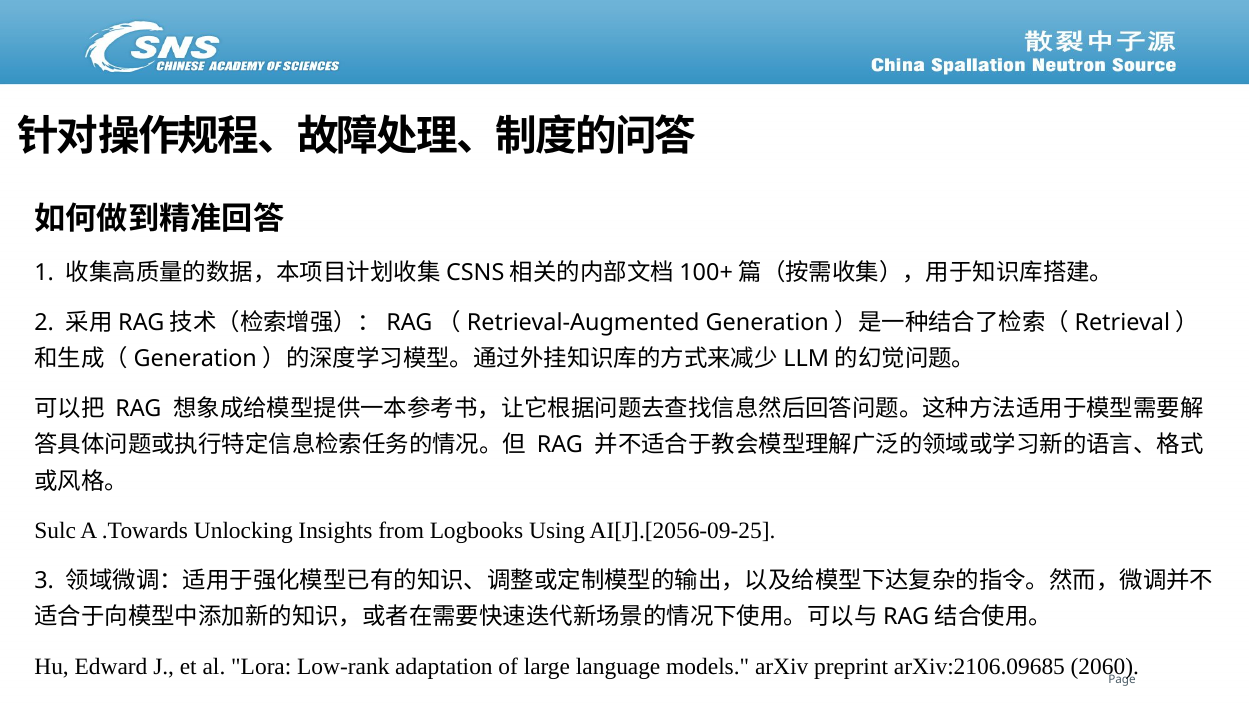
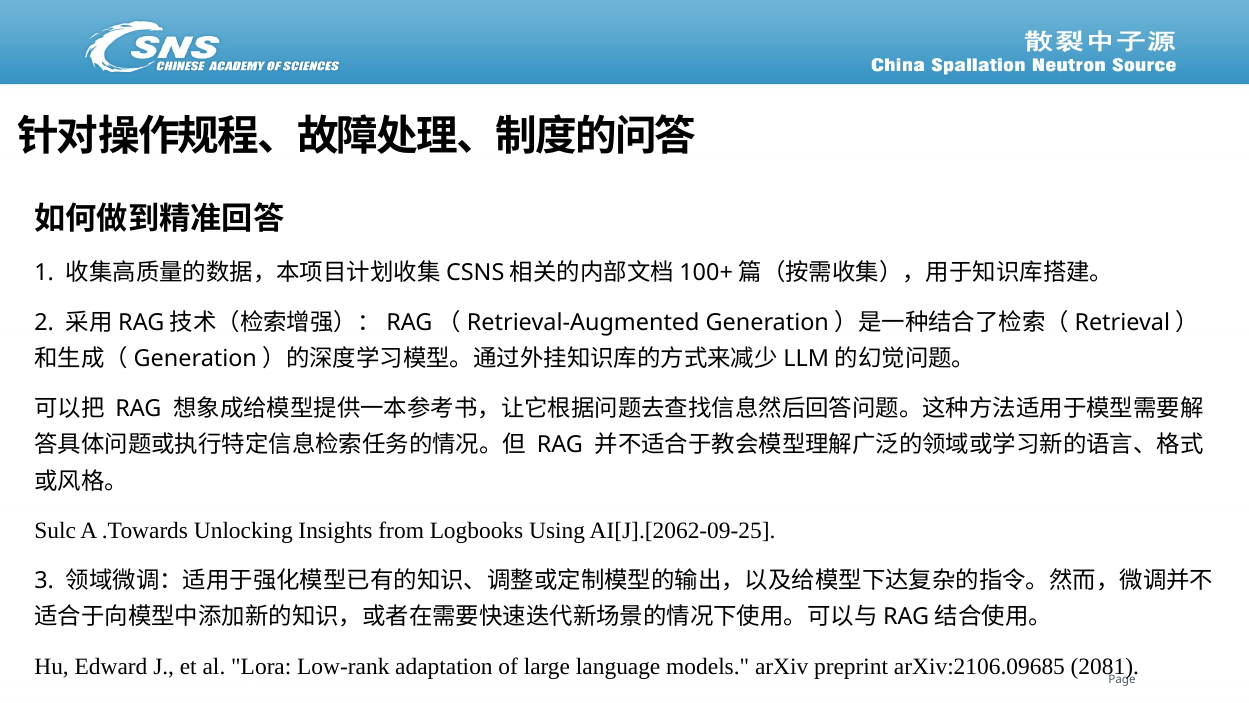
AI[J].[2056-09-25: AI[J].[2056-09-25 -> AI[J].[2062-09-25
2060: 2060 -> 2081
